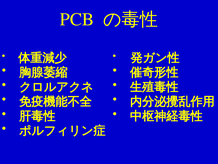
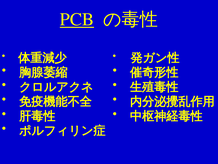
PCB underline: none -> present
